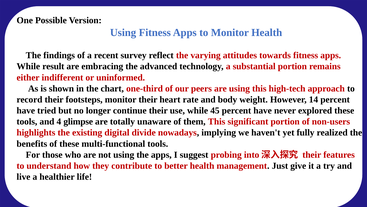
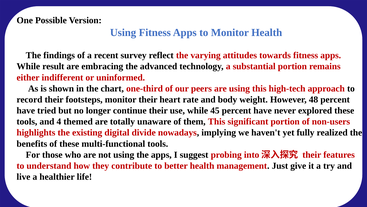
14: 14 -> 48
glimpse: glimpse -> themed
